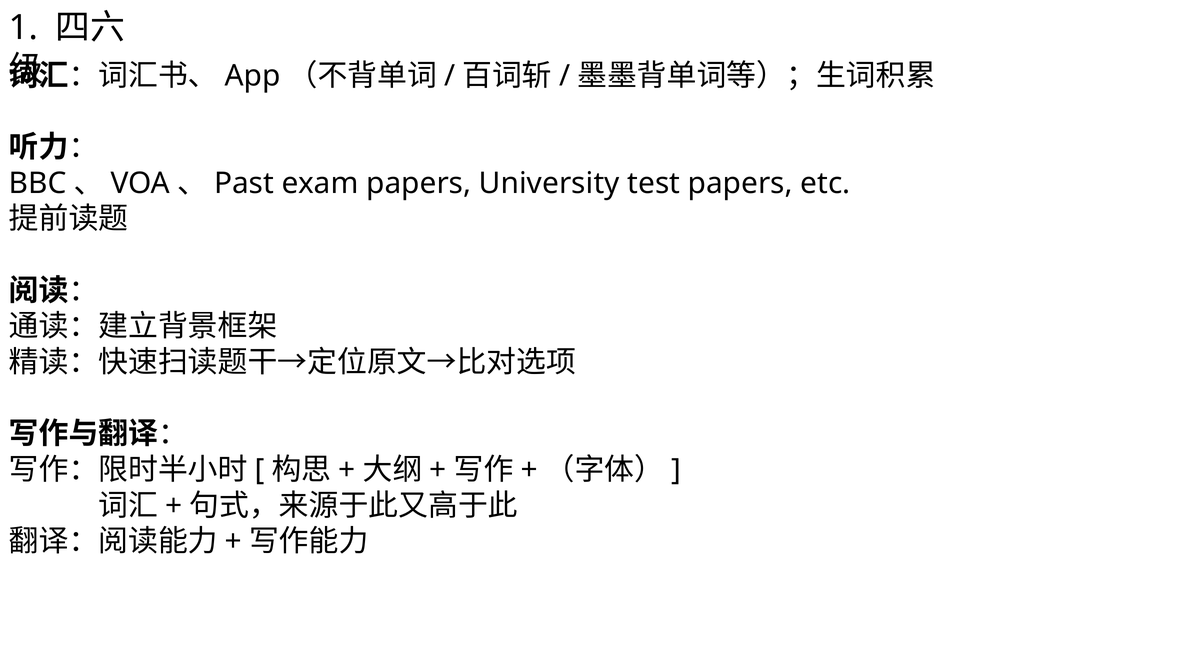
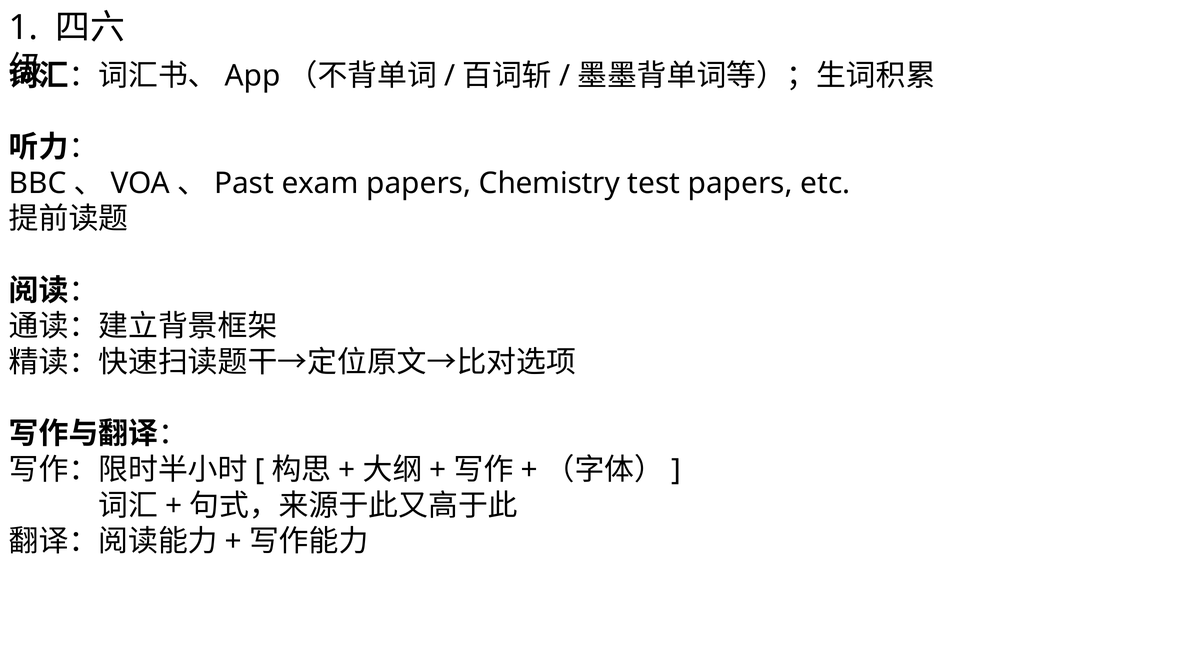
University: University -> Chemistry
